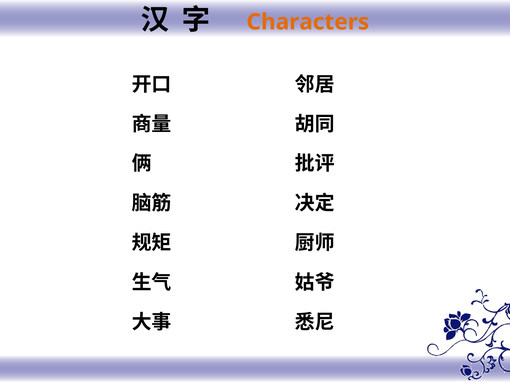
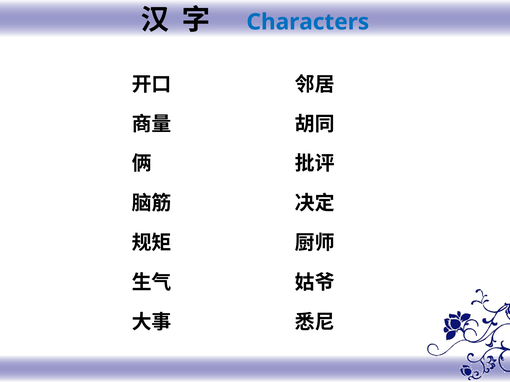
Characters colour: orange -> blue
